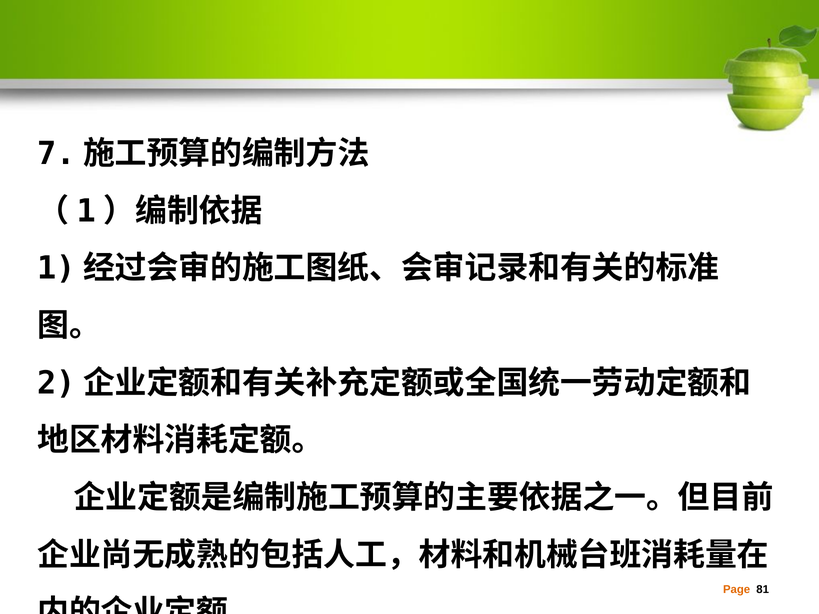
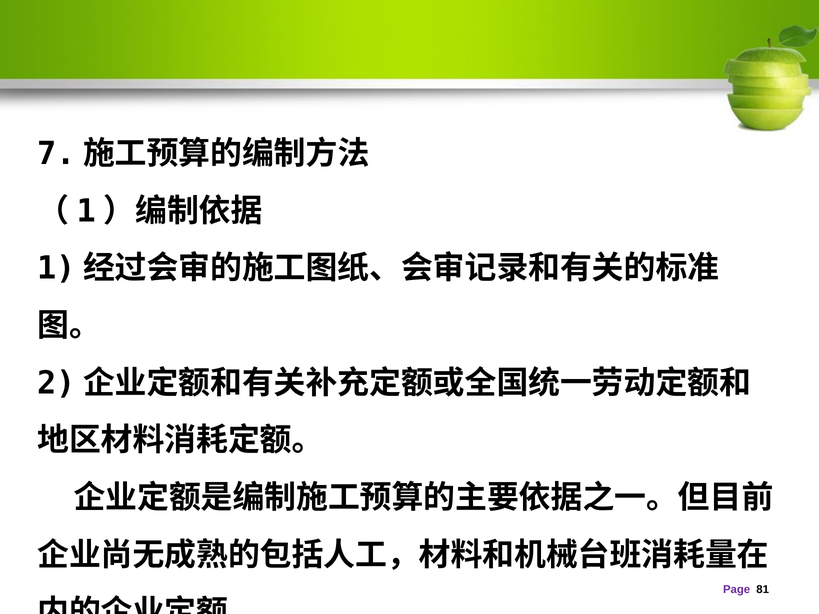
Page colour: orange -> purple
